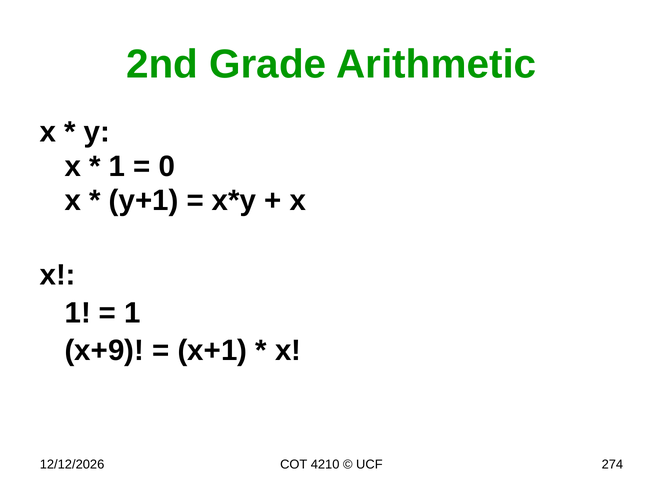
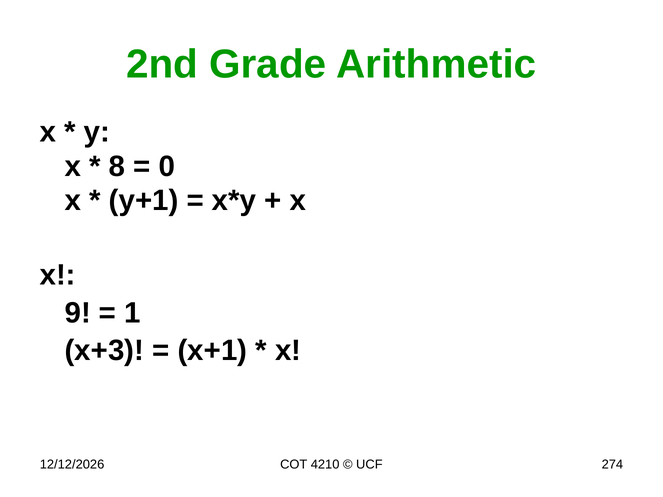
1 at (117, 166): 1 -> 8
1 at (78, 313): 1 -> 9
x+9: x+9 -> x+3
